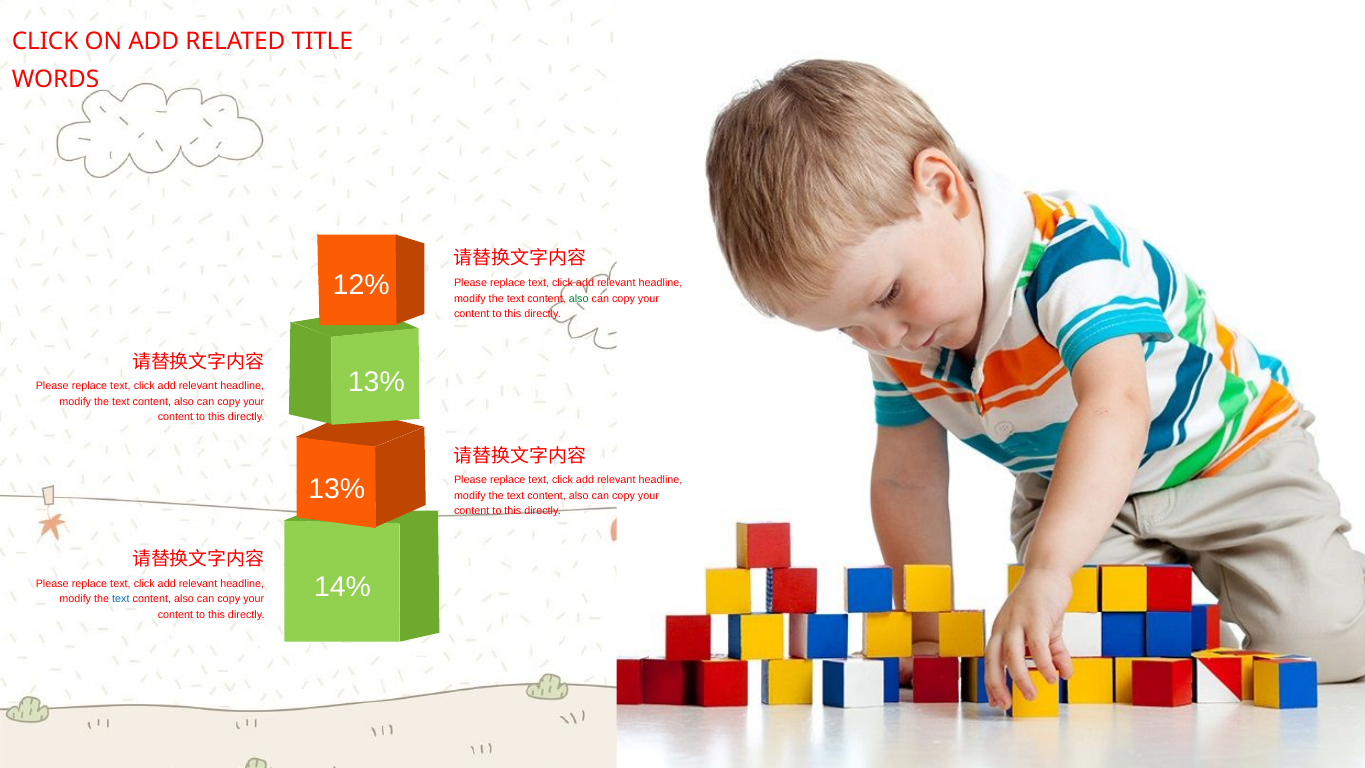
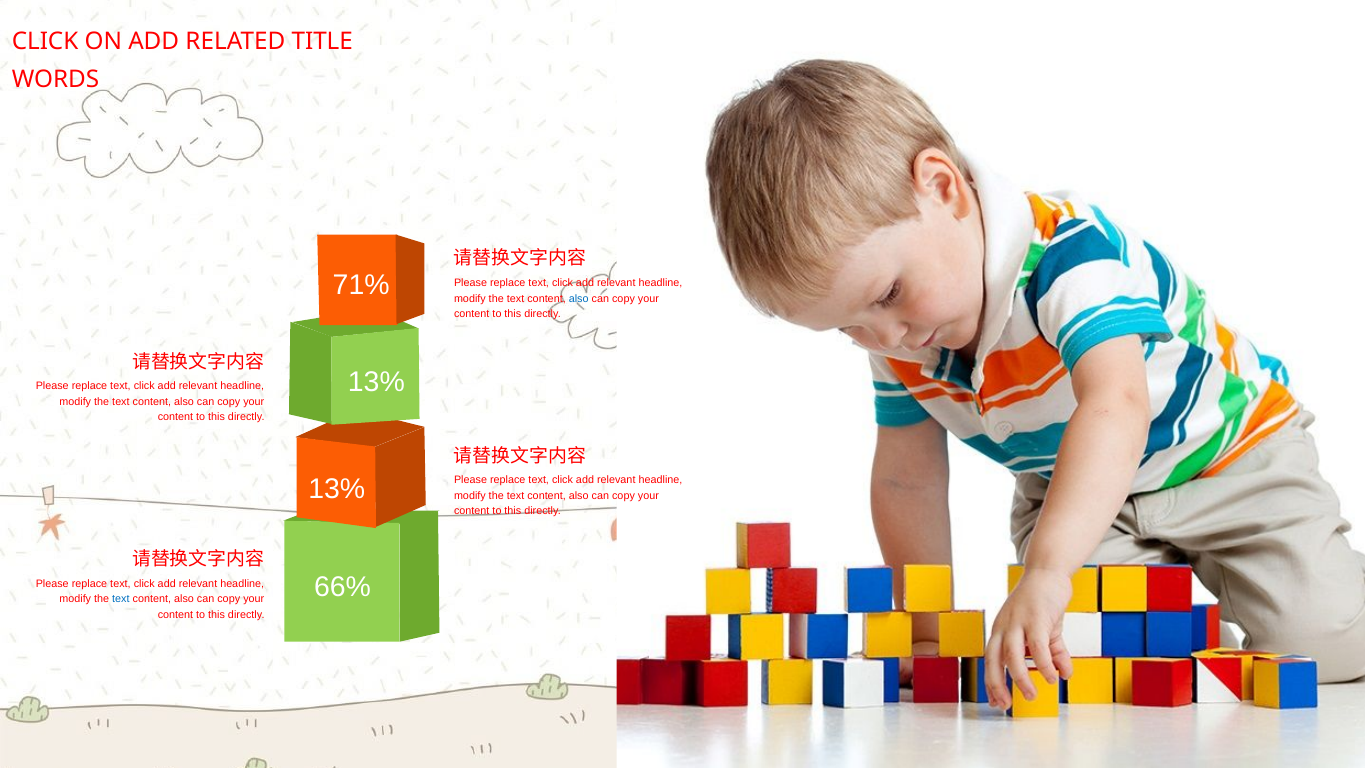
12%: 12% -> 71%
also at (579, 298) colour: green -> blue
14%: 14% -> 66%
